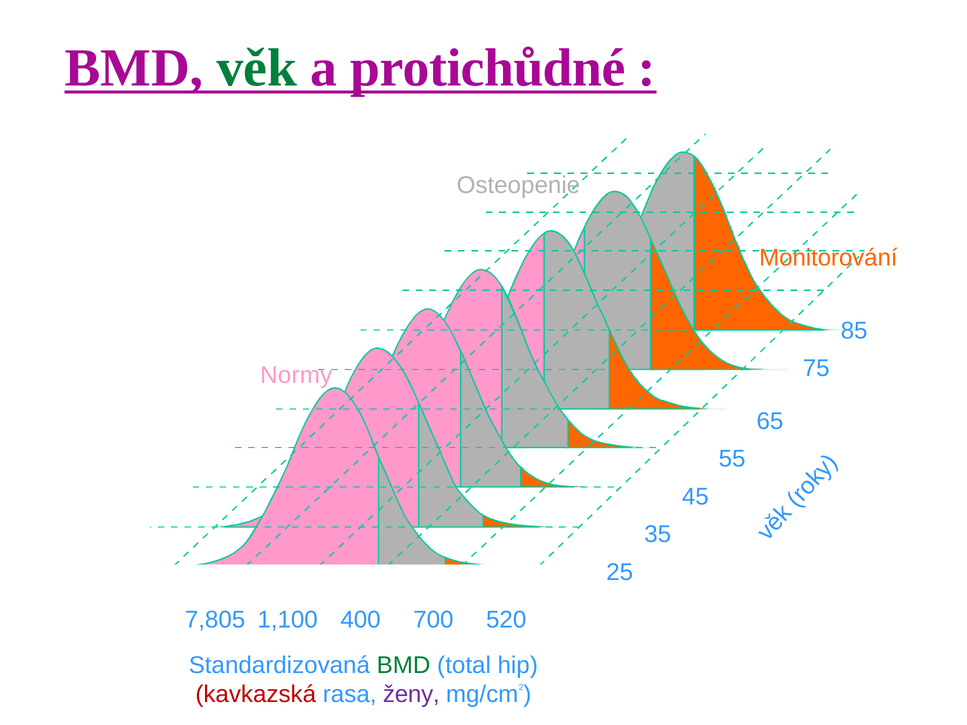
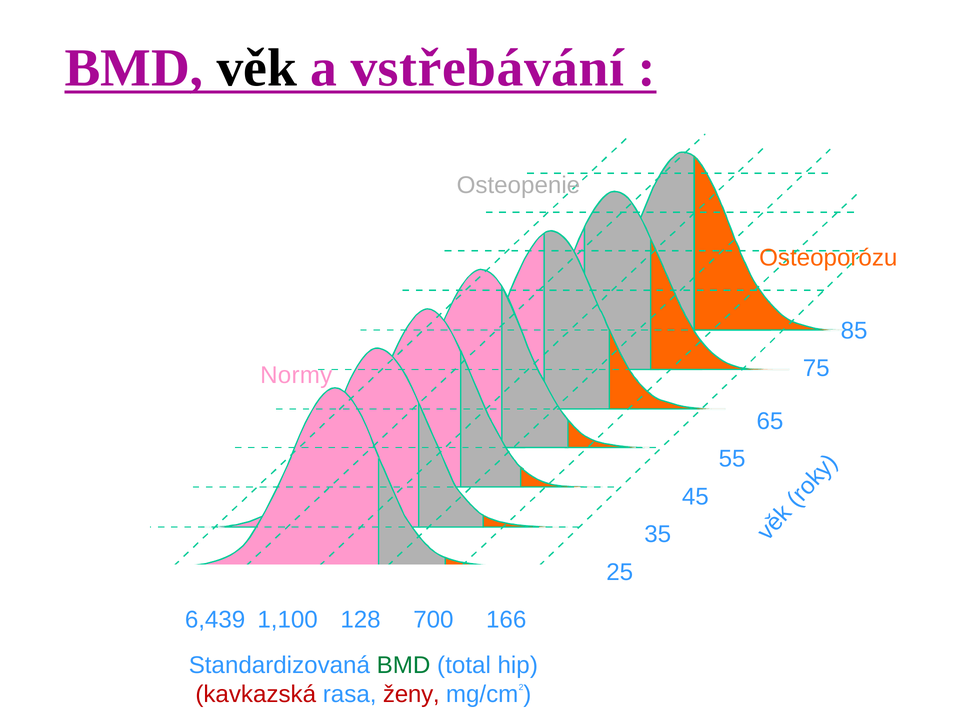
věk colour: green -> black
protichůdné: protichůdné -> vstřebávání
Monitorování: Monitorování -> Osteoporózu
7,805: 7,805 -> 6,439
400: 400 -> 128
520: 520 -> 166
ženy colour: purple -> red
